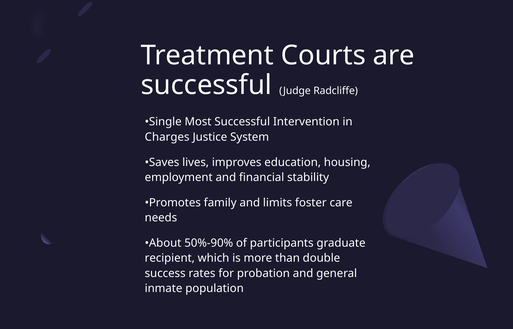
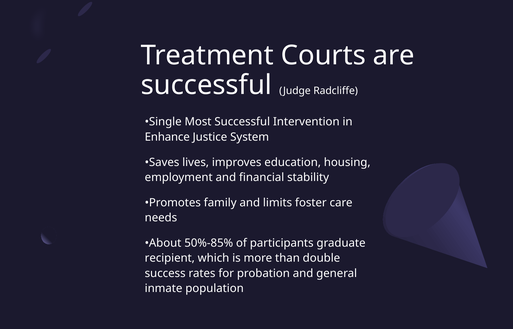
Charges: Charges -> Enhance
50%-90%: 50%-90% -> 50%-85%
